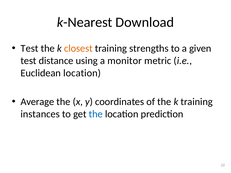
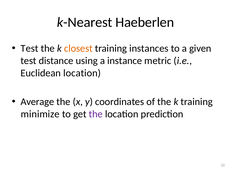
Download: Download -> Haeberlen
strengths: strengths -> instances
monitor: monitor -> instance
instances: instances -> minimize
the at (96, 114) colour: blue -> purple
